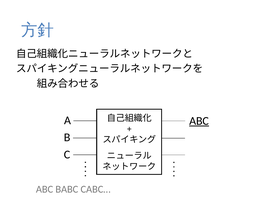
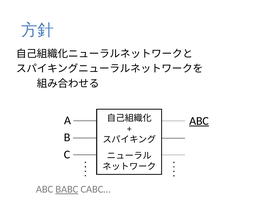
BABC underline: none -> present
